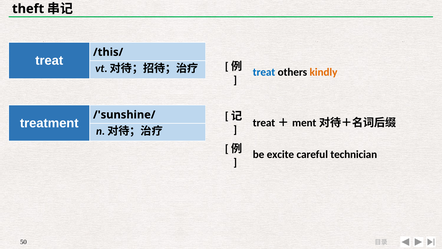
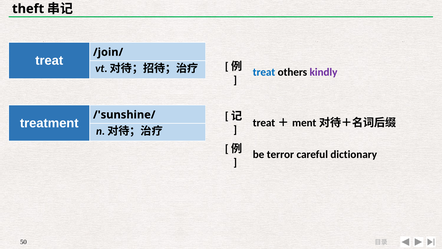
/this/: /this/ -> /join/
kindly colour: orange -> purple
excite: excite -> terror
technician: technician -> dictionary
